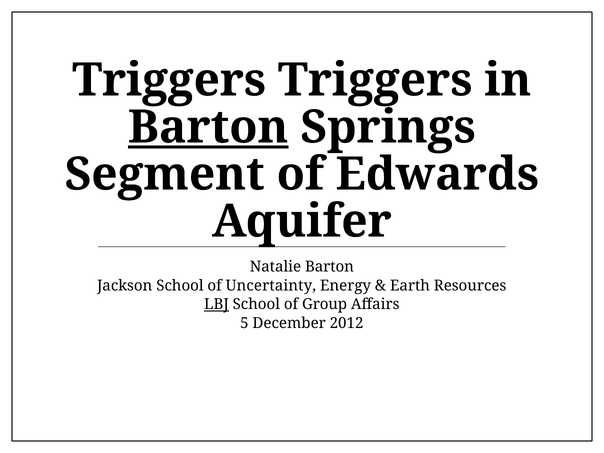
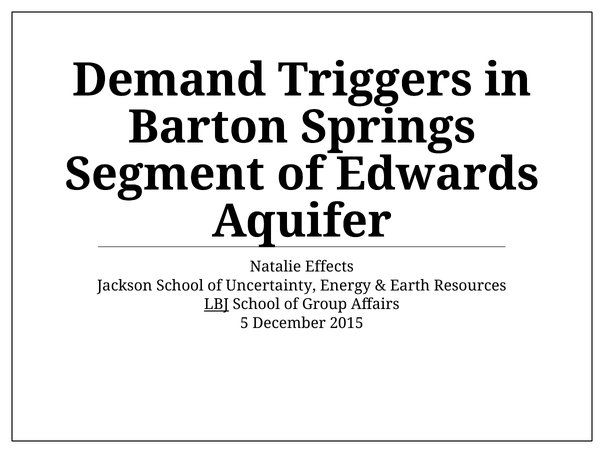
Triggers at (169, 80): Triggers -> Demand
Barton at (208, 127) underline: present -> none
Natalie Barton: Barton -> Effects
2012: 2012 -> 2015
